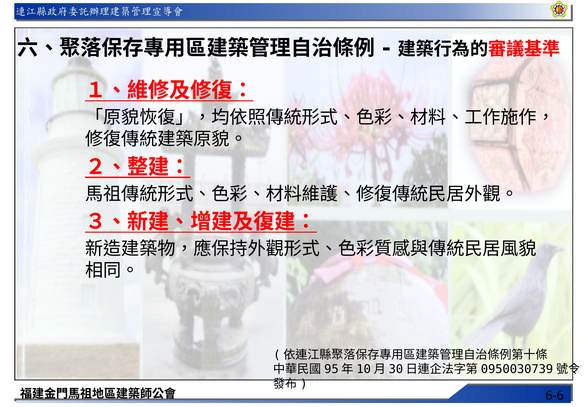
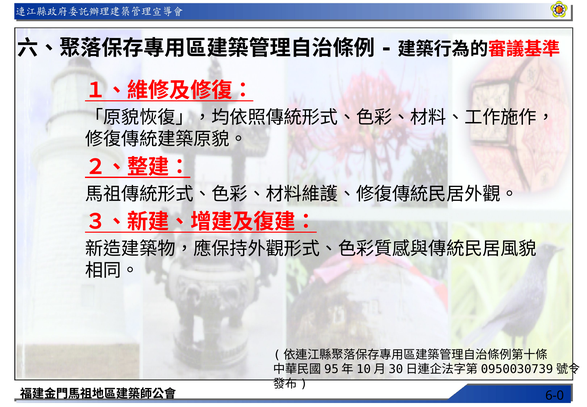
6-6: 6-6 -> 6-0
